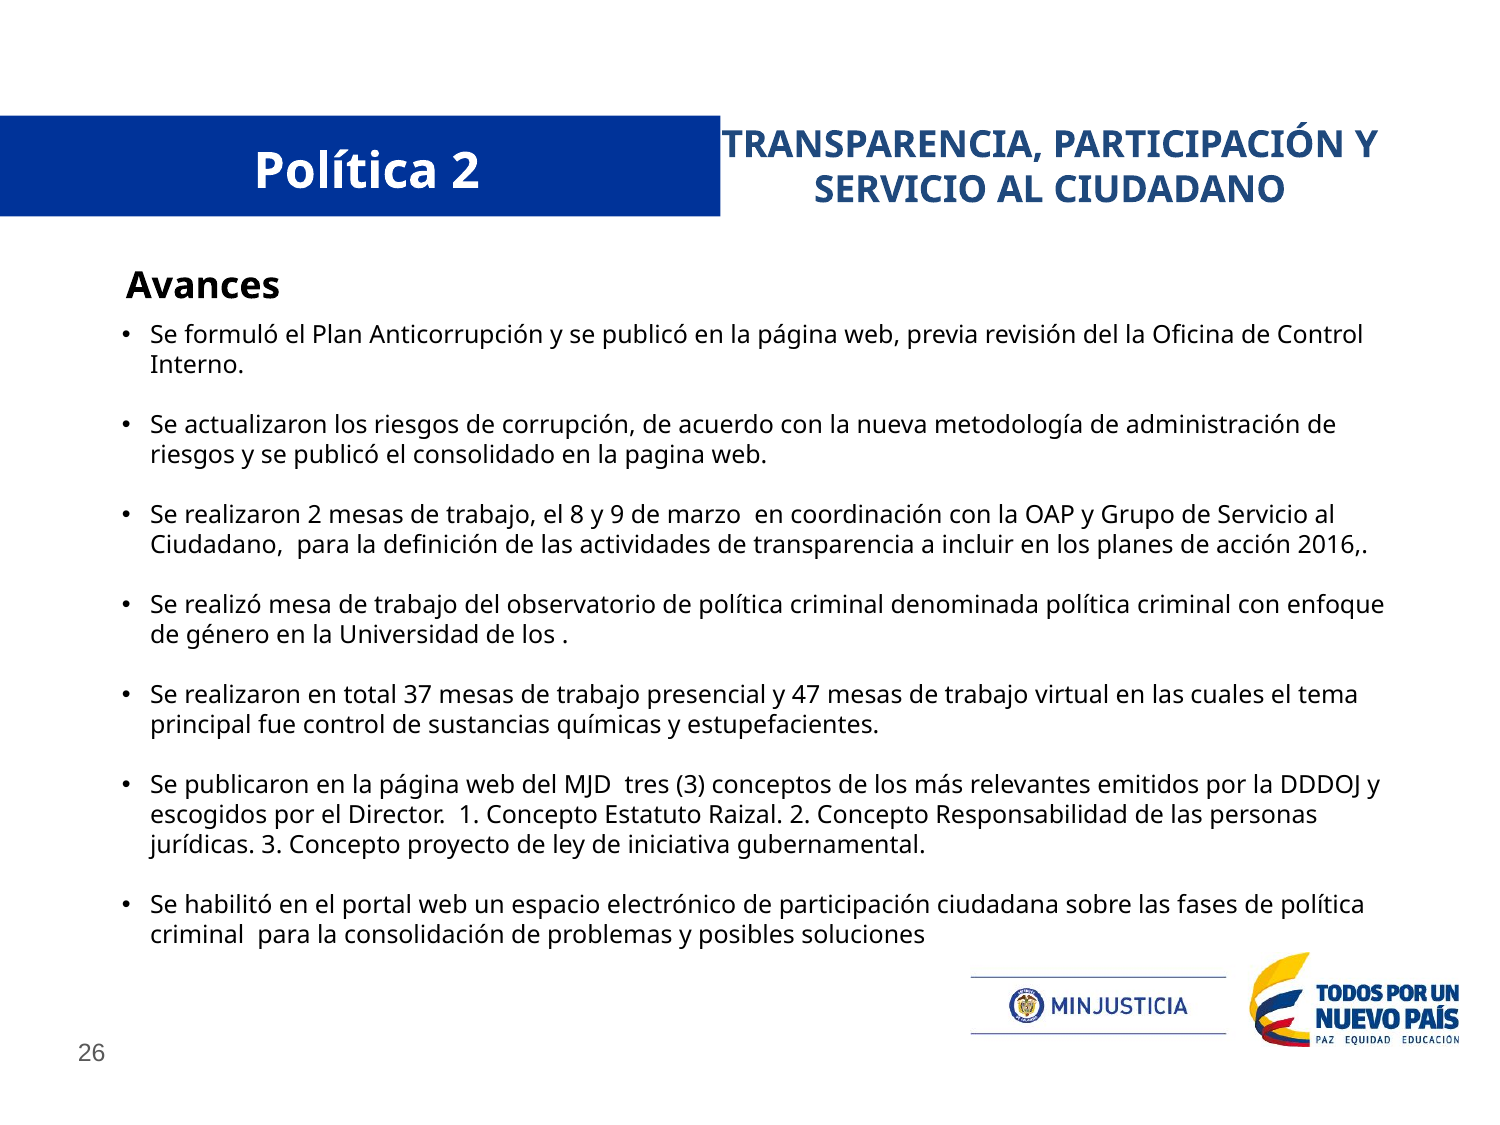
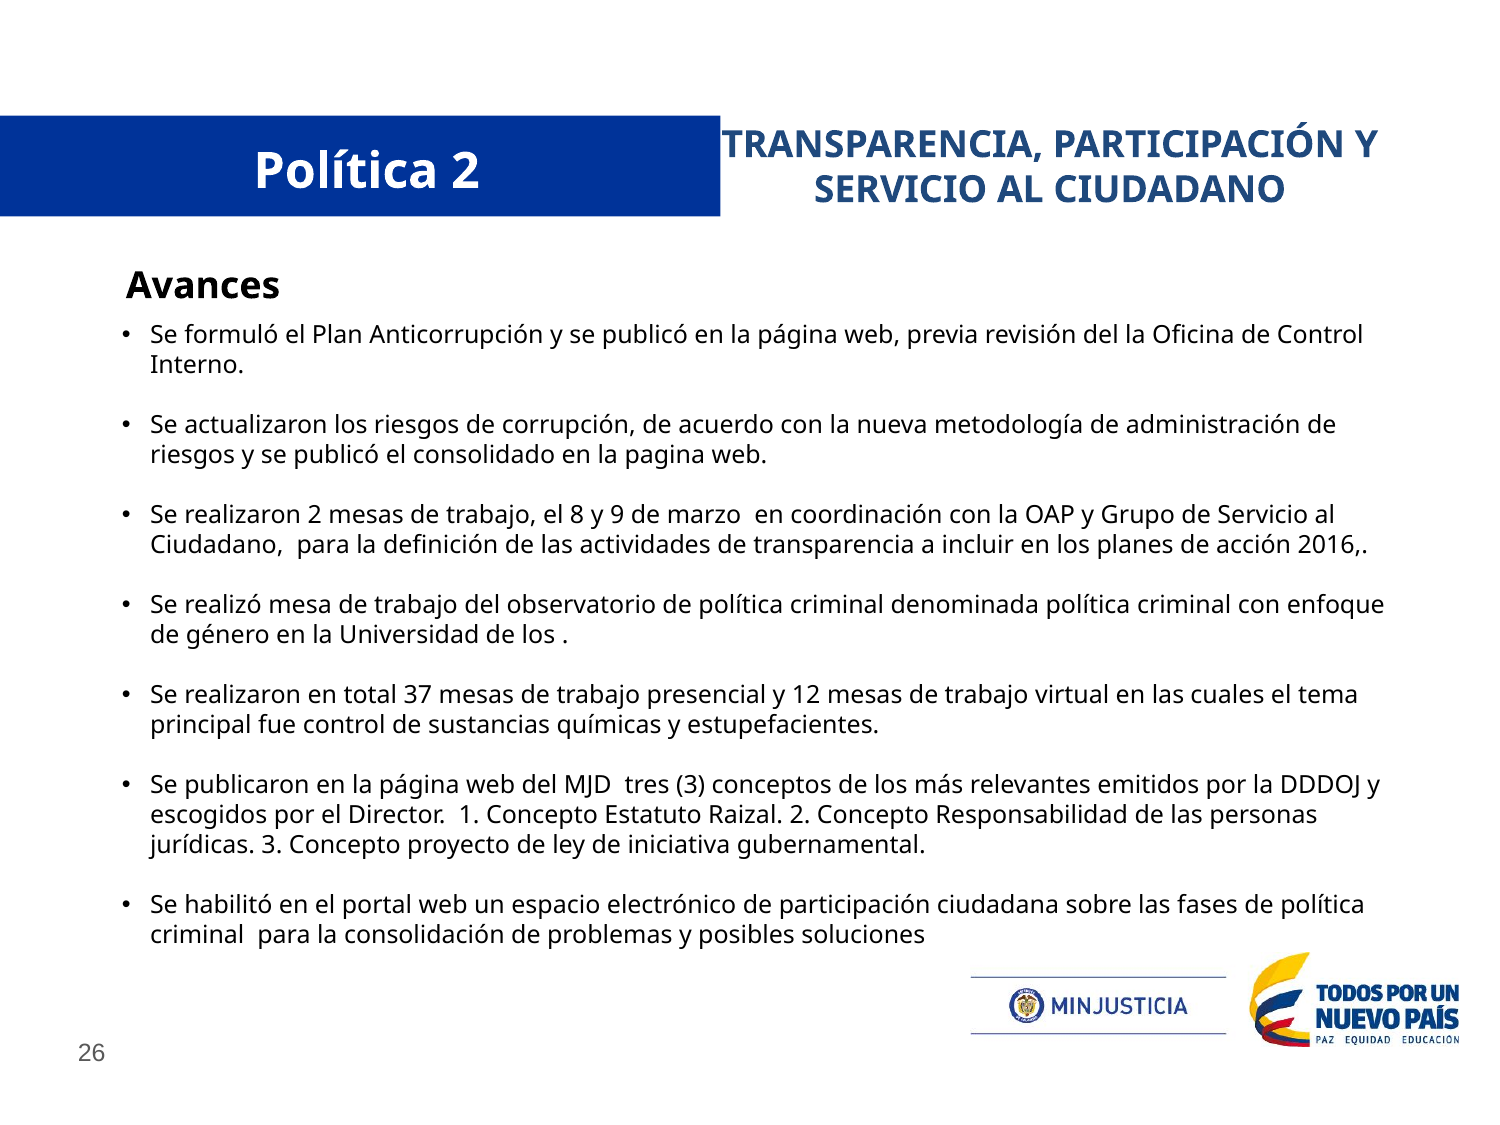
47: 47 -> 12
